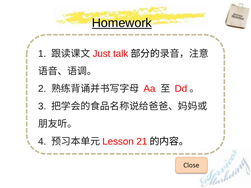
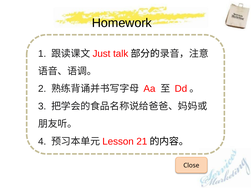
Homework underline: present -> none
